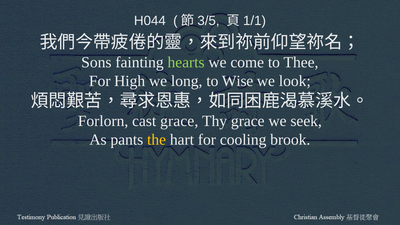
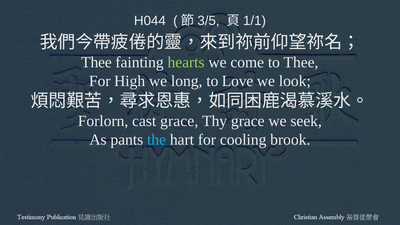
Sons at (96, 62): Sons -> Thee
Wise: Wise -> Love
the colour: yellow -> light blue
